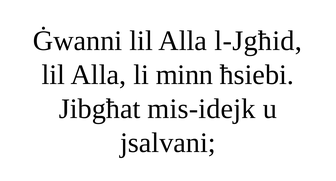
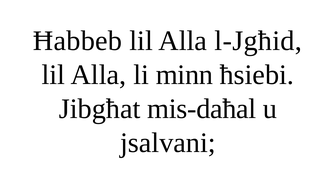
Ġwanni: Ġwanni -> Ħabbeb
mis-idejk: mis-idejk -> mis-daħal
